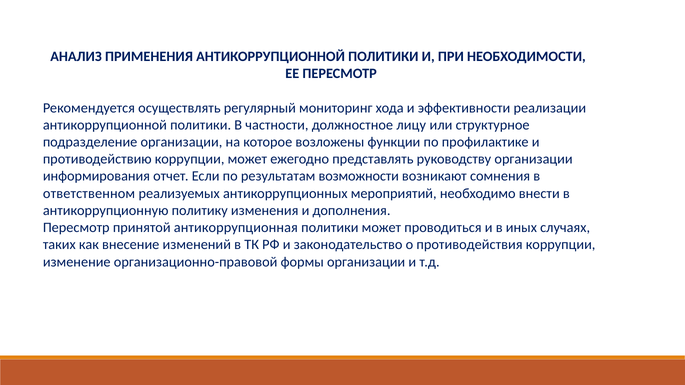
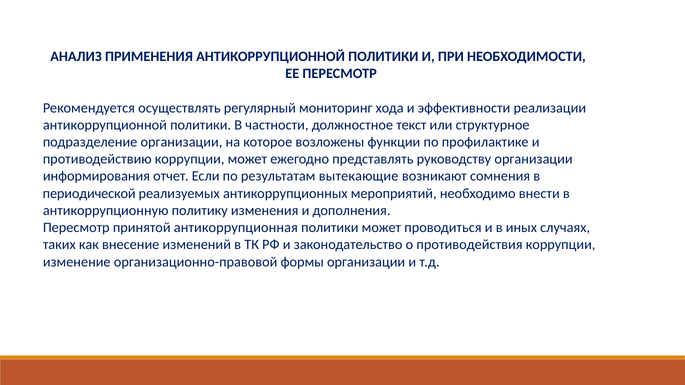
лицу: лицу -> текст
возможности: возможности -> вытекающие
ответственном: ответственном -> периодической
